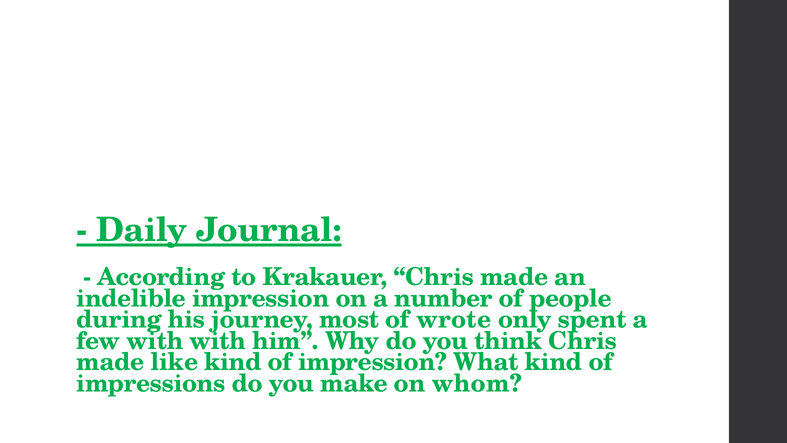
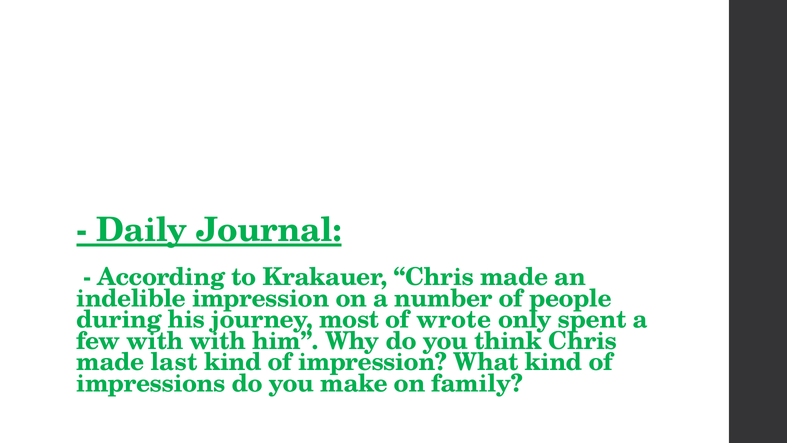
like: like -> last
whom: whom -> family
